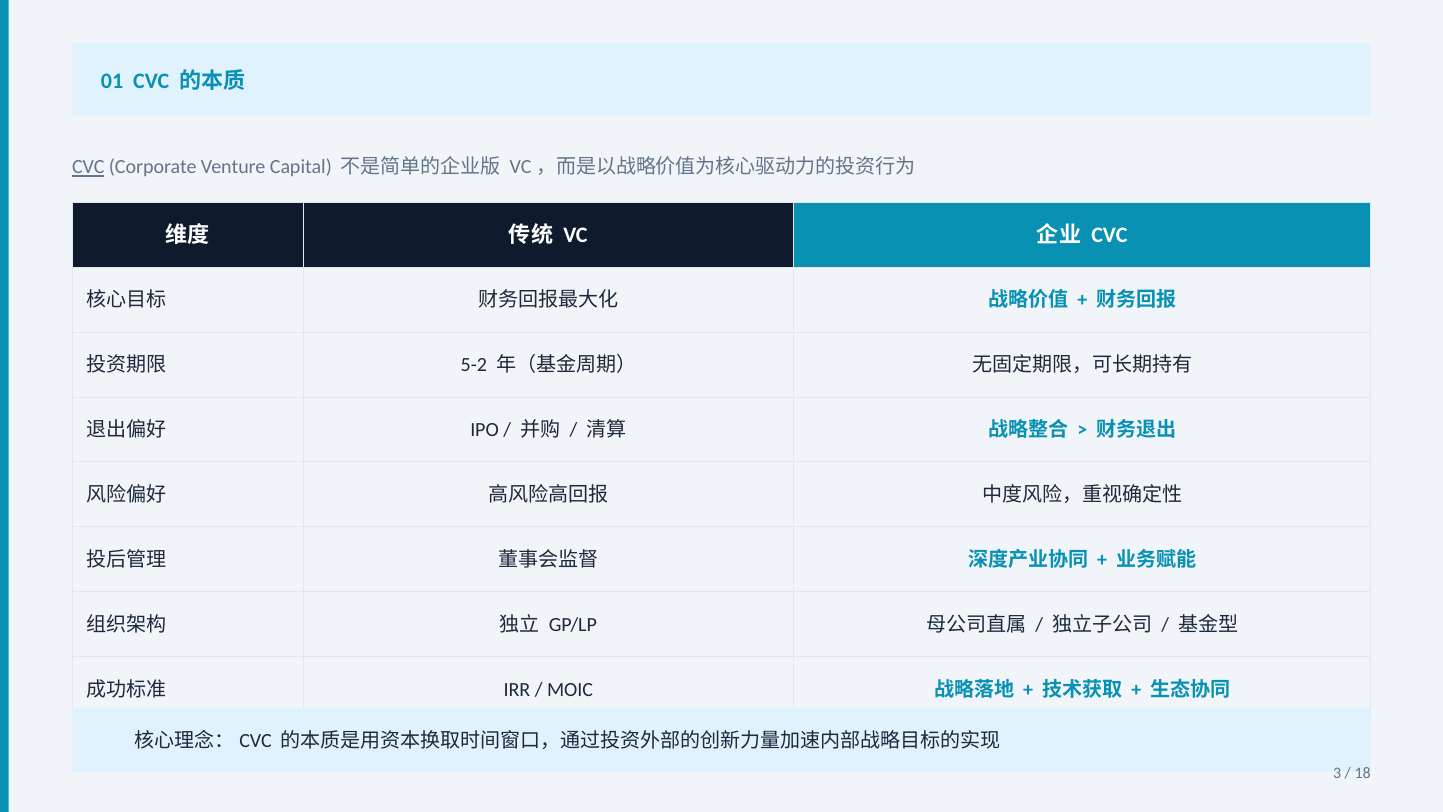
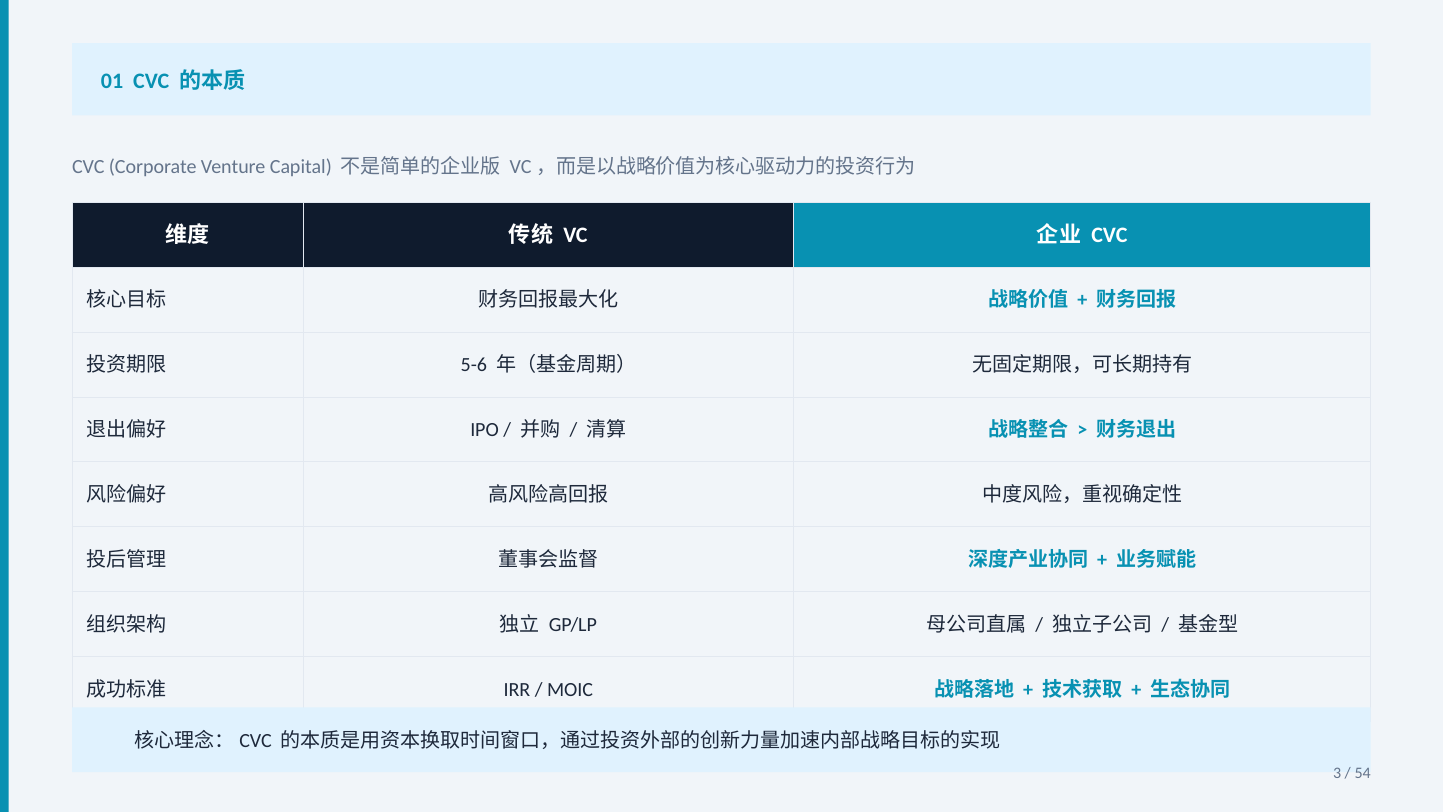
CVC at (88, 167) underline: present -> none
5-2: 5-2 -> 5-6
18: 18 -> 54
